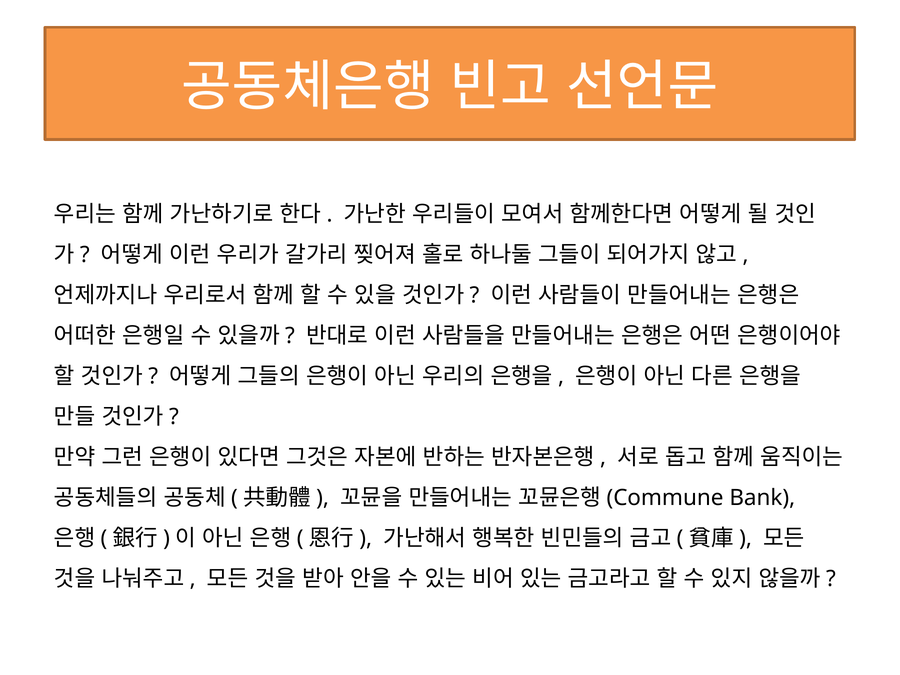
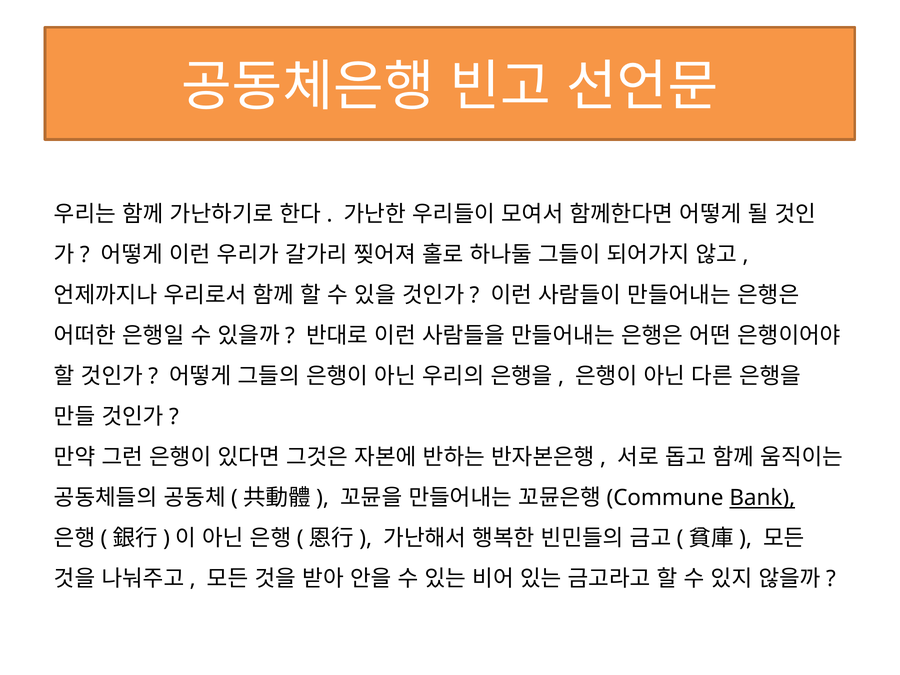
Bank underline: none -> present
